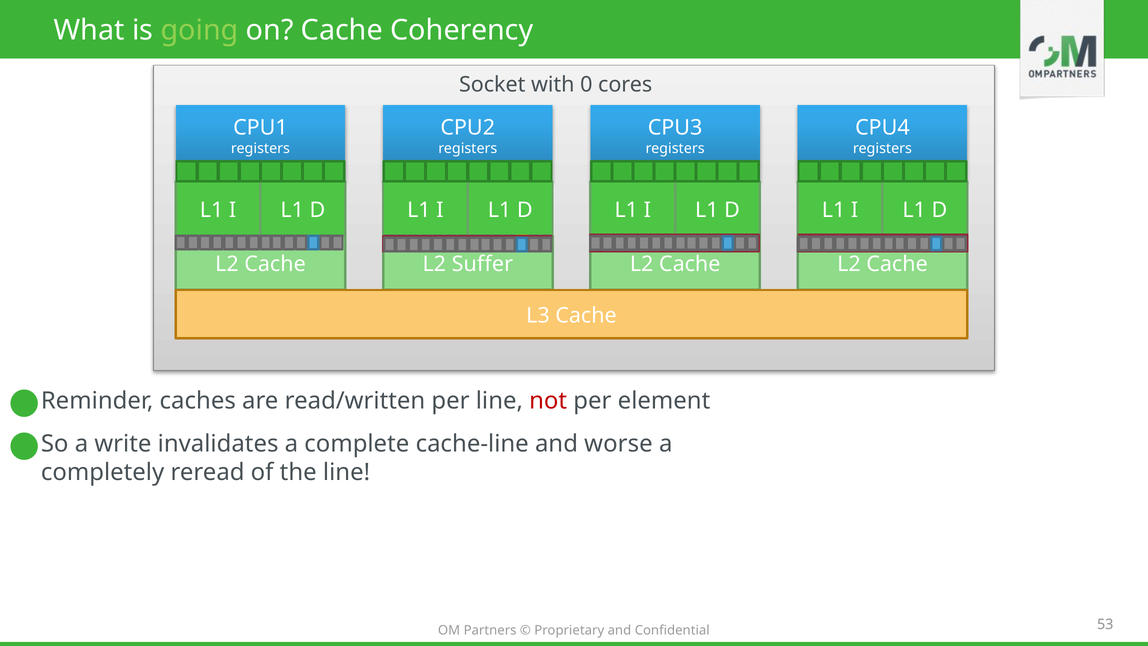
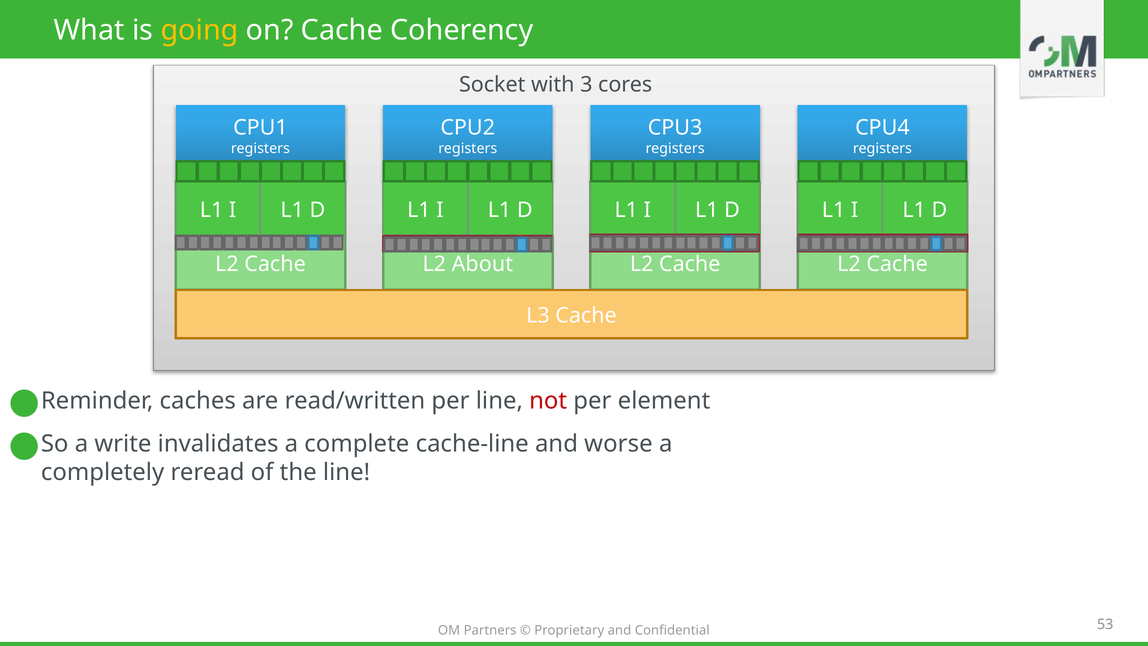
going colour: light green -> yellow
0: 0 -> 3
Suffer: Suffer -> About
